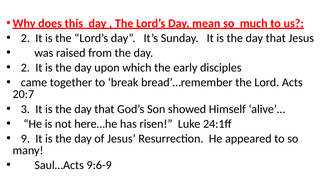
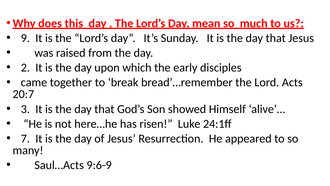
2 at (25, 38): 2 -> 9
9: 9 -> 7
